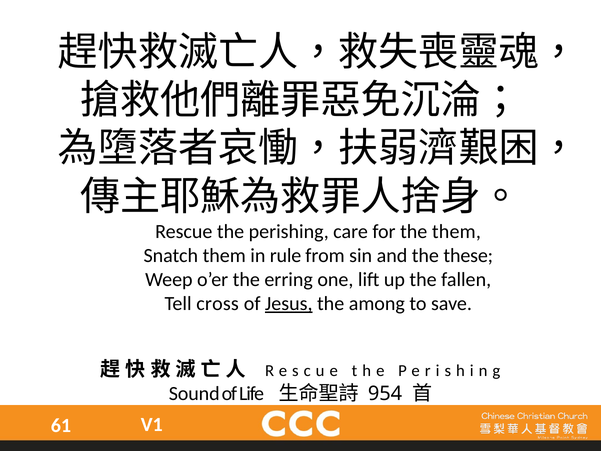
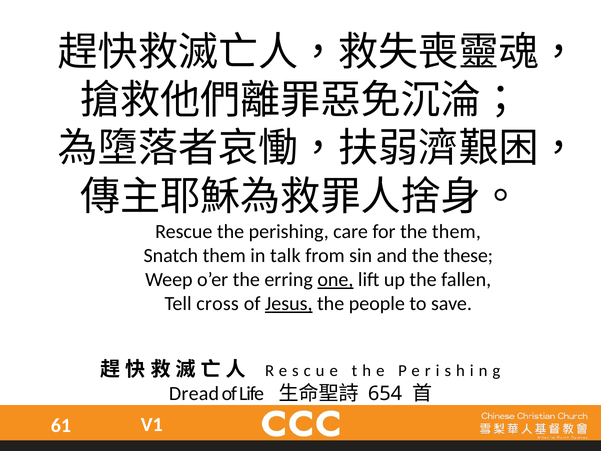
rule: rule -> talk
one underline: none -> present
among: among -> people
Sound: Sound -> Dread
954: 954 -> 654
